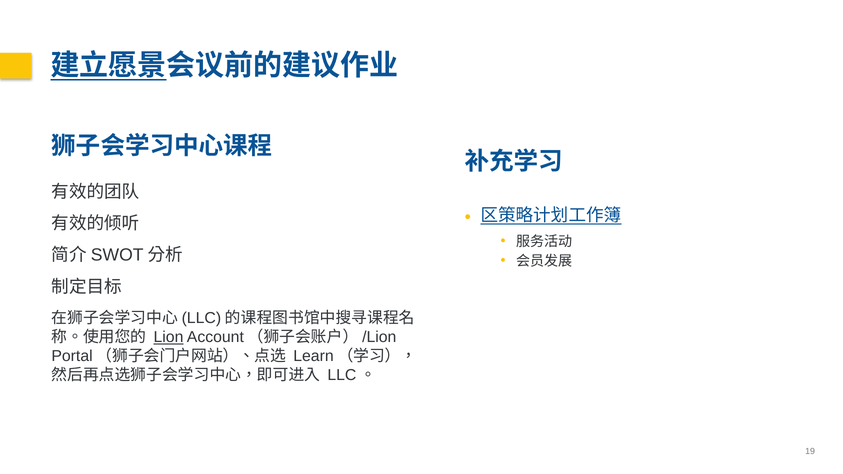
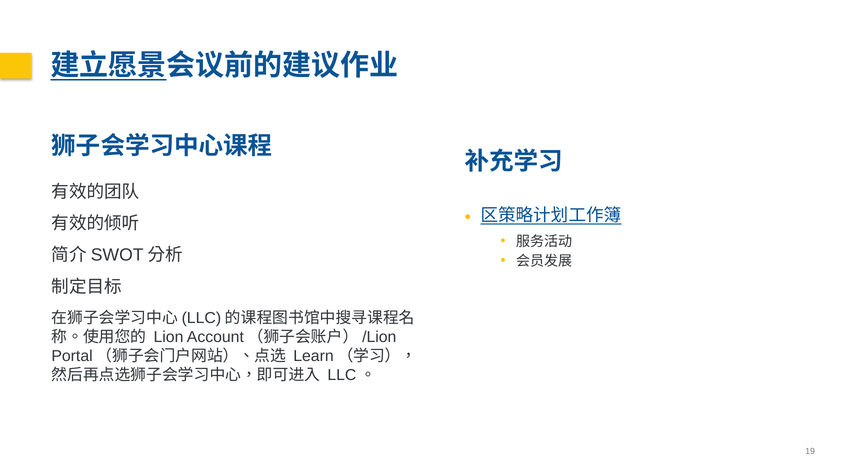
Lion underline: present -> none
